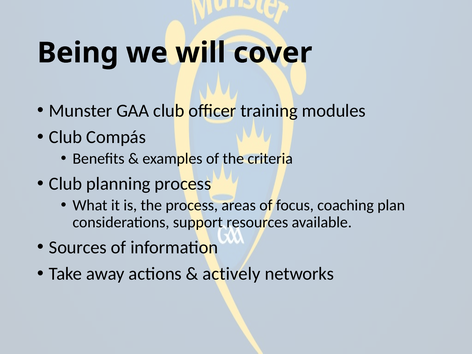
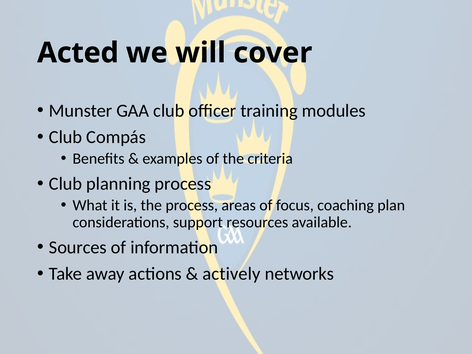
Being: Being -> Acted
